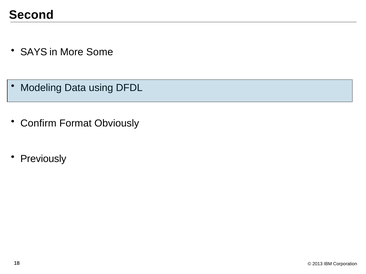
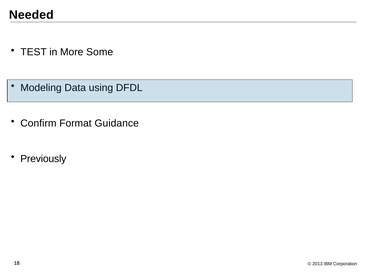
Second: Second -> Needed
SAYS: SAYS -> TEST
Obviously: Obviously -> Guidance
